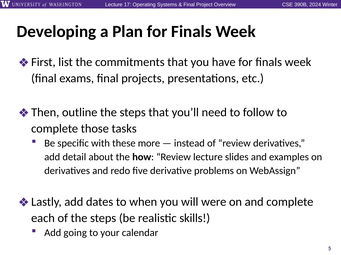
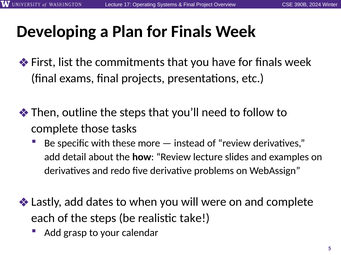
skills: skills -> take
going: going -> grasp
